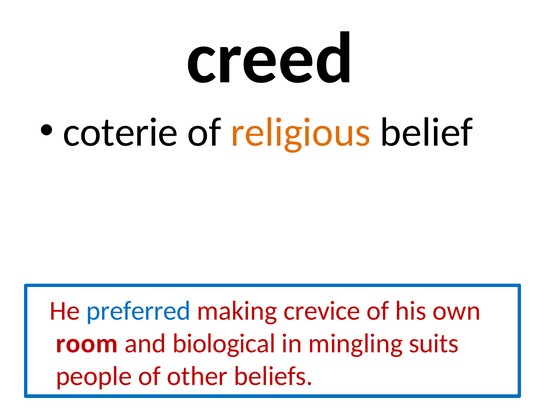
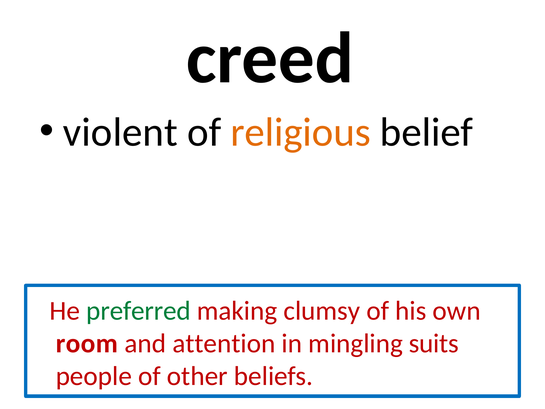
coterie: coterie -> violent
preferred colour: blue -> green
crevice: crevice -> clumsy
biological: biological -> attention
